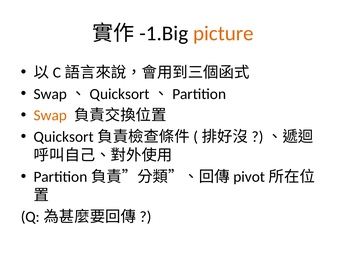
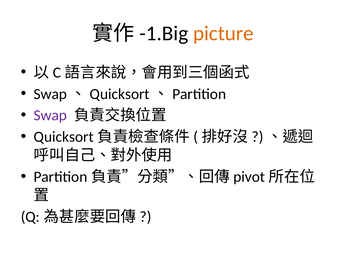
Swap colour: orange -> purple
